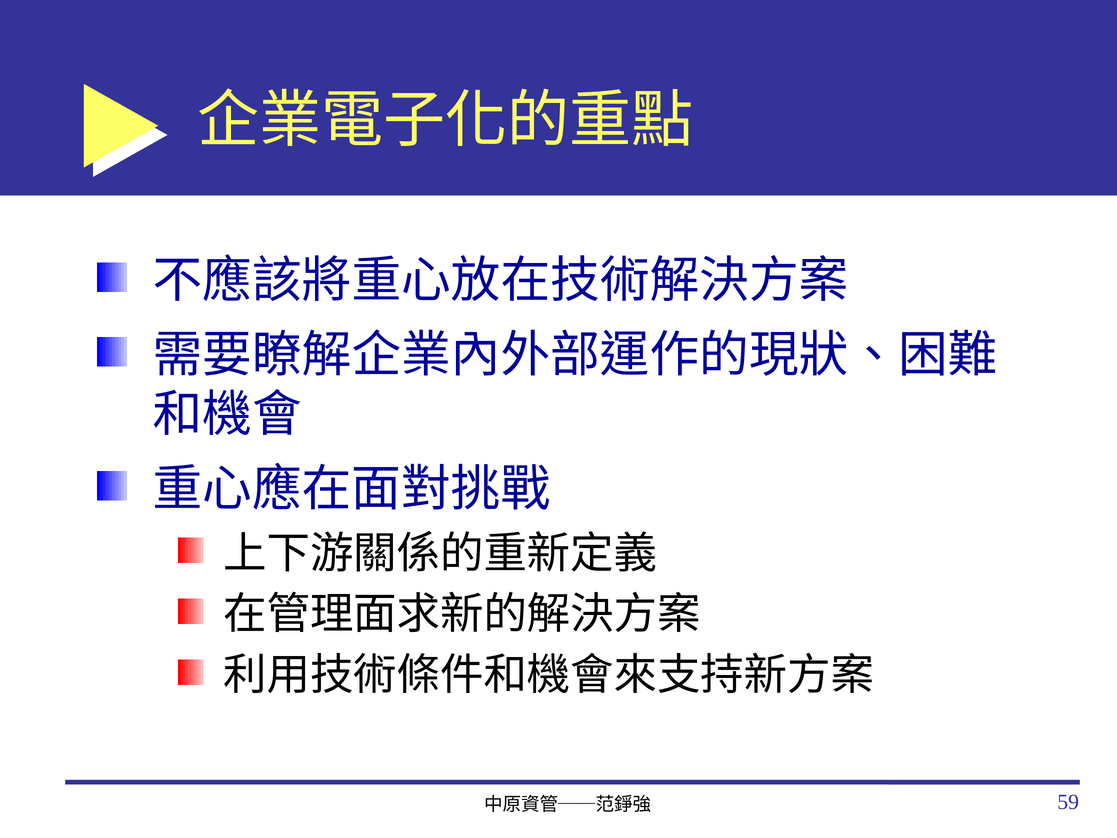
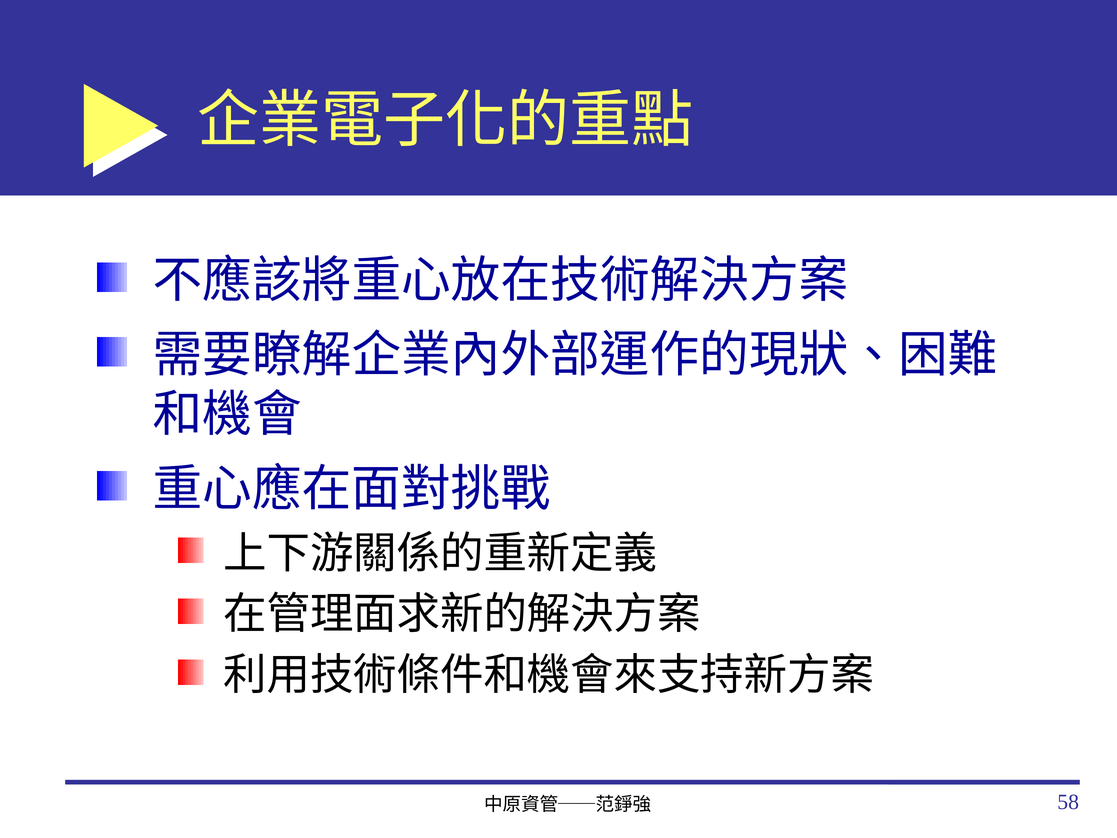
59: 59 -> 58
